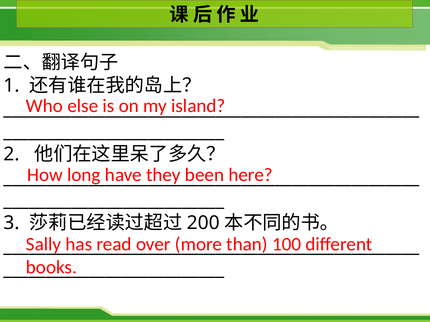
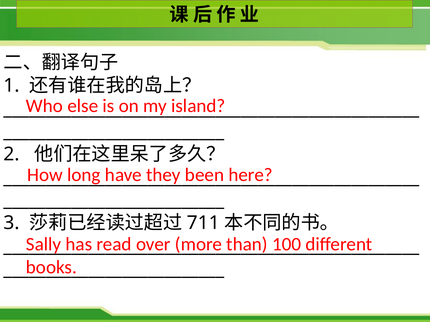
200: 200 -> 711
